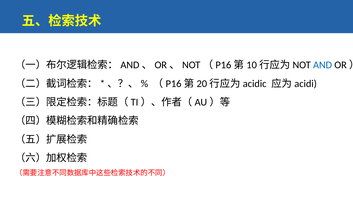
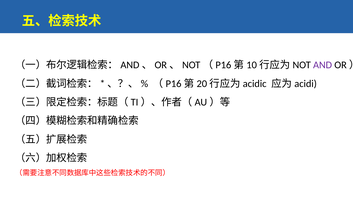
AND colour: blue -> purple
